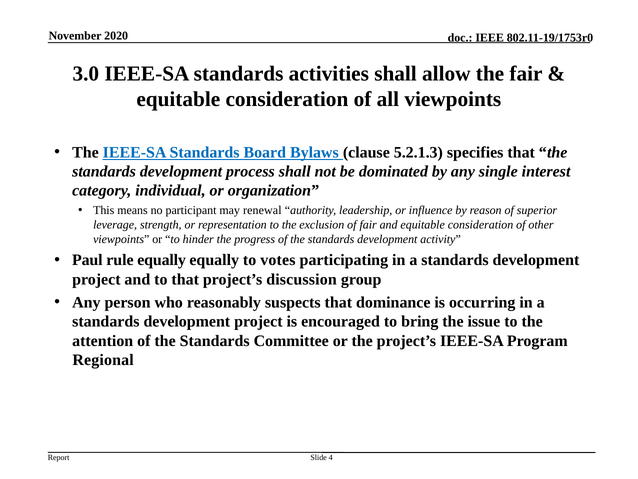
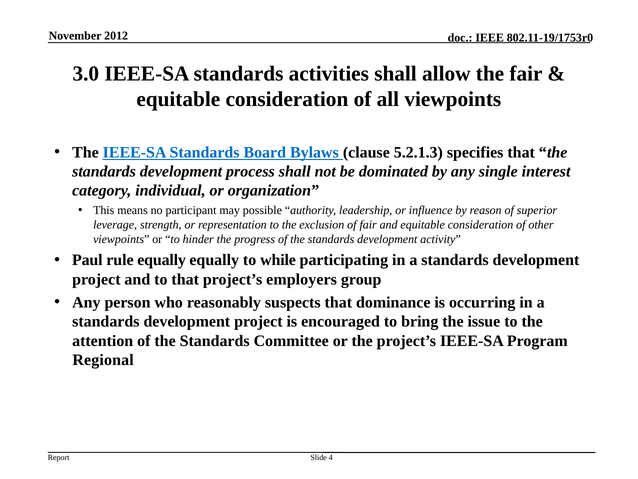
2020: 2020 -> 2012
renewal: renewal -> possible
votes: votes -> while
discussion: discussion -> employers
